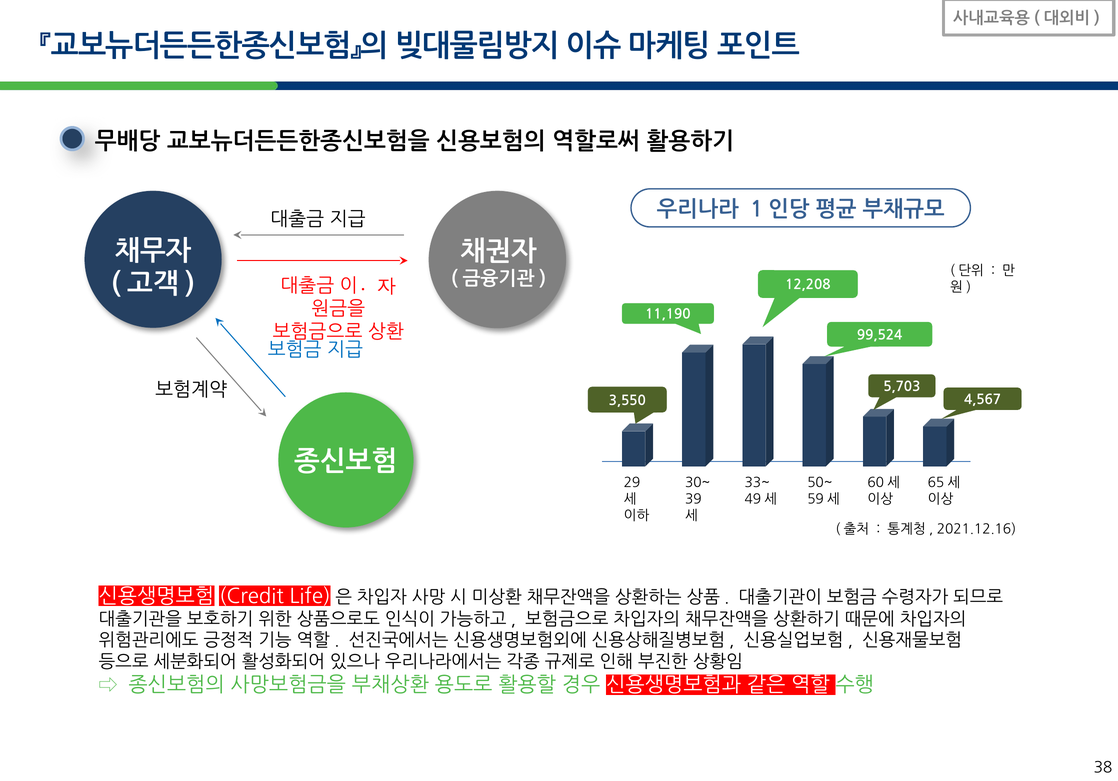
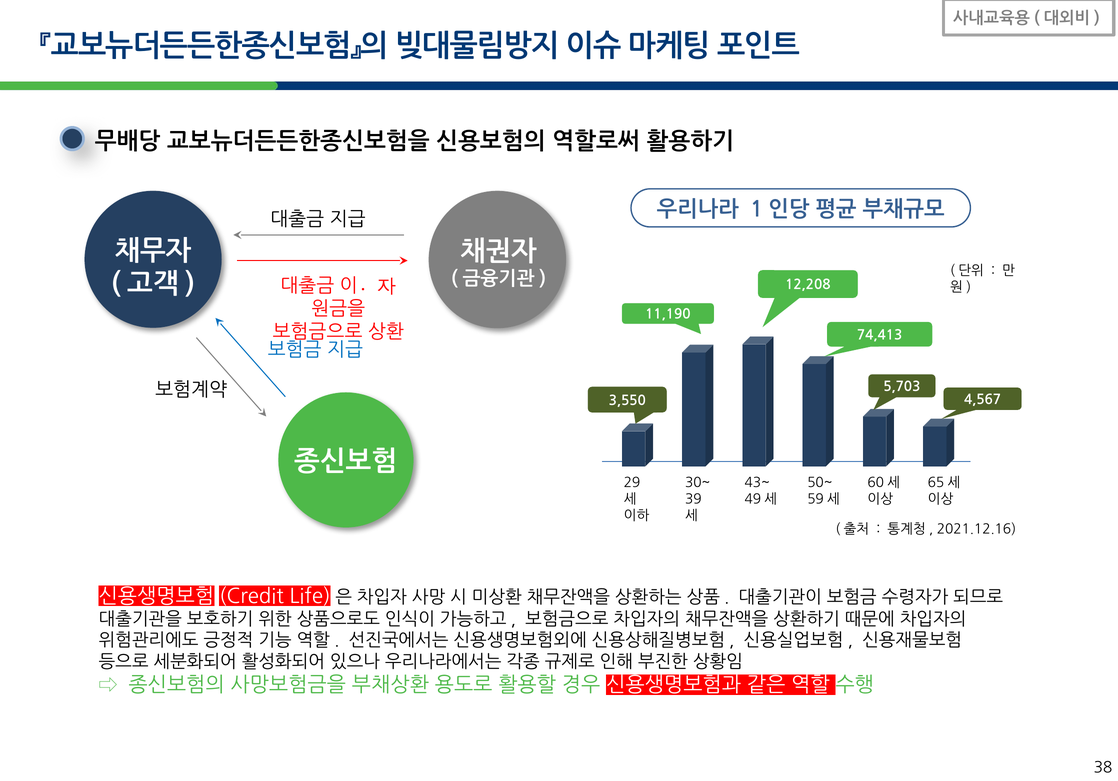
99,524: 99,524 -> 74,413
33~: 33~ -> 43~
